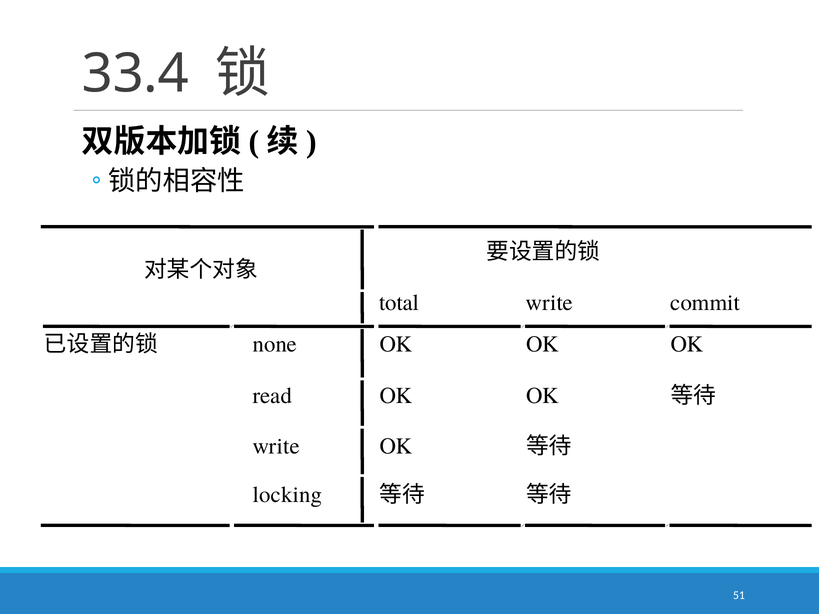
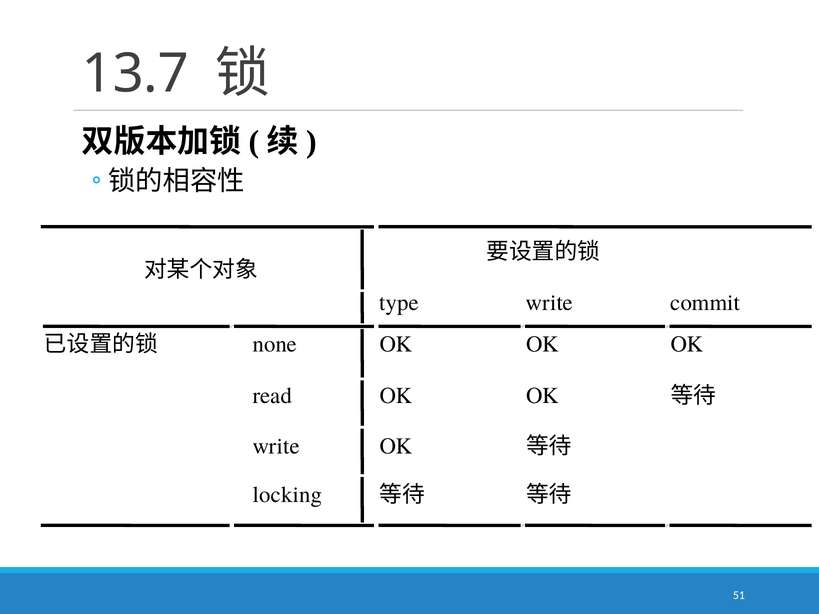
33.4: 33.4 -> 13.7
total: total -> type
